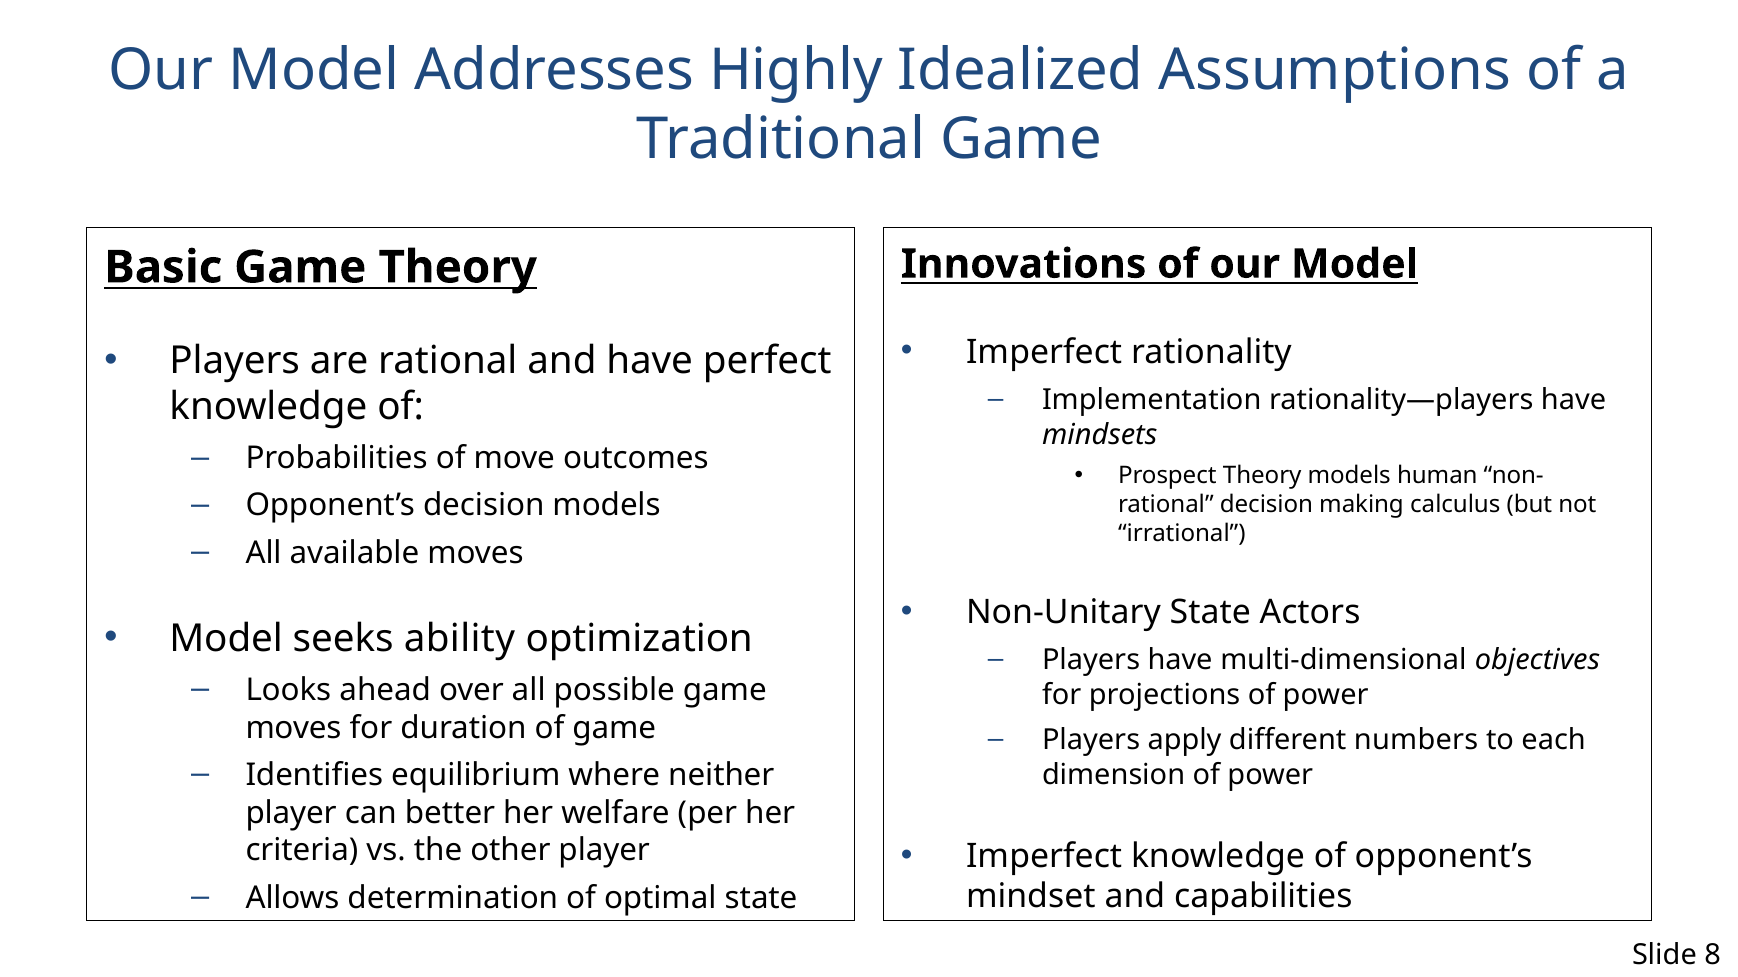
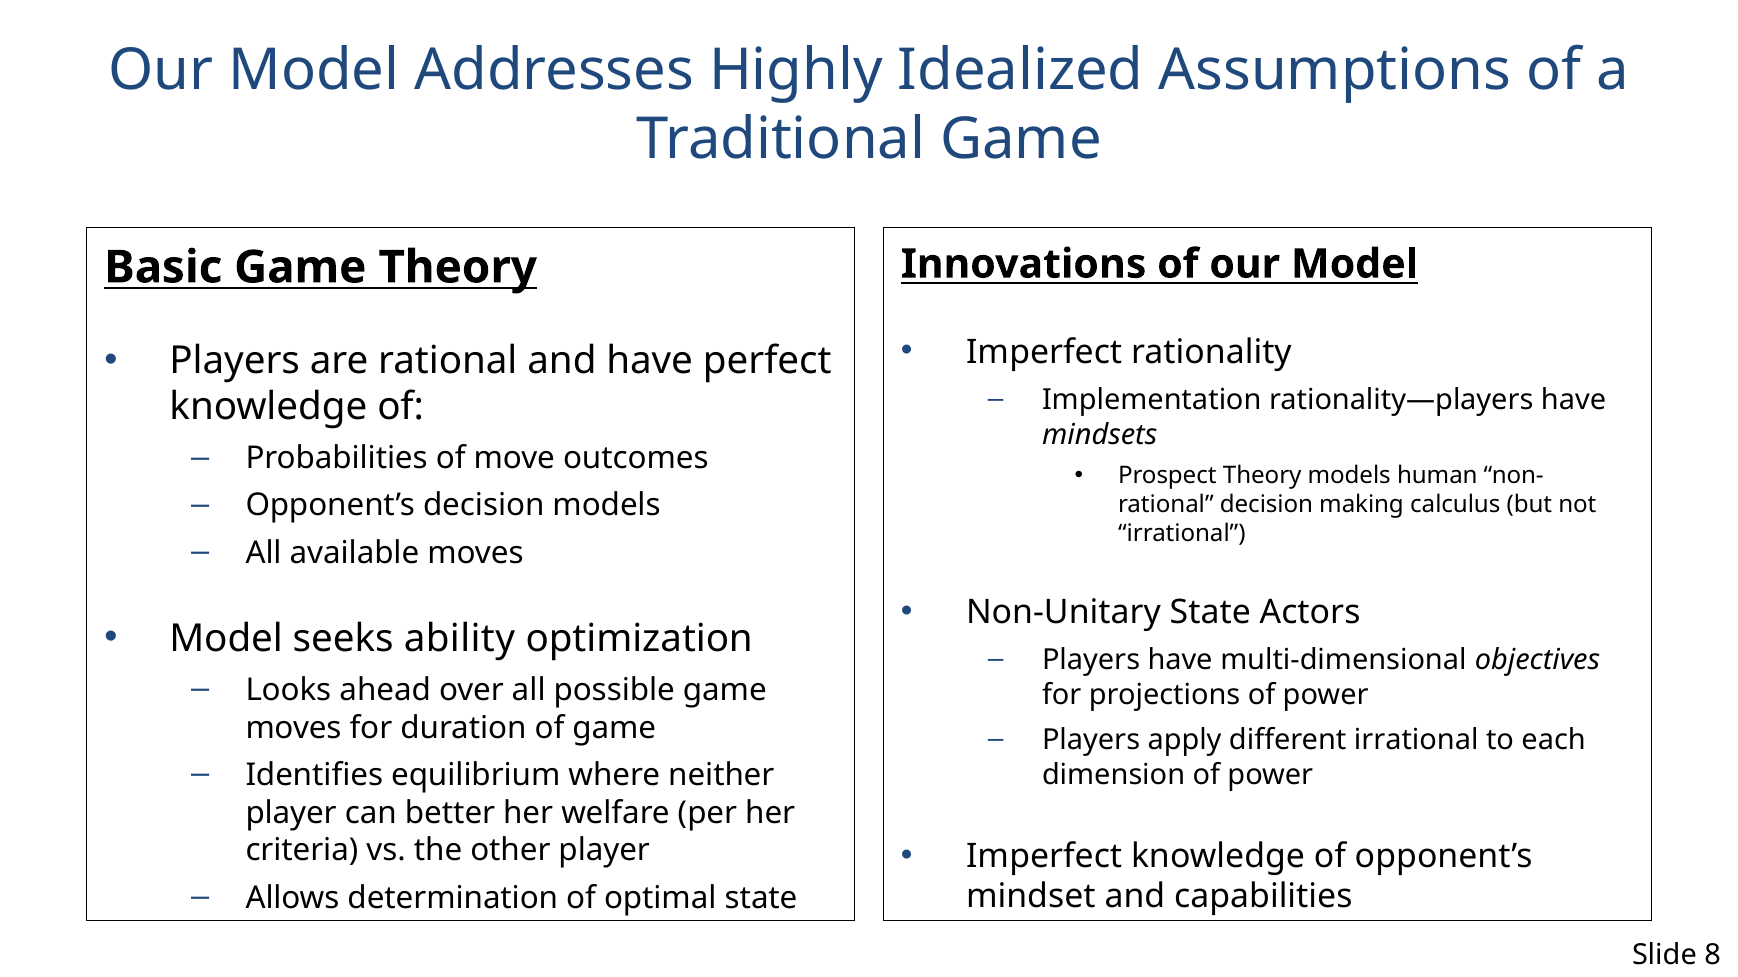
different numbers: numbers -> irrational
